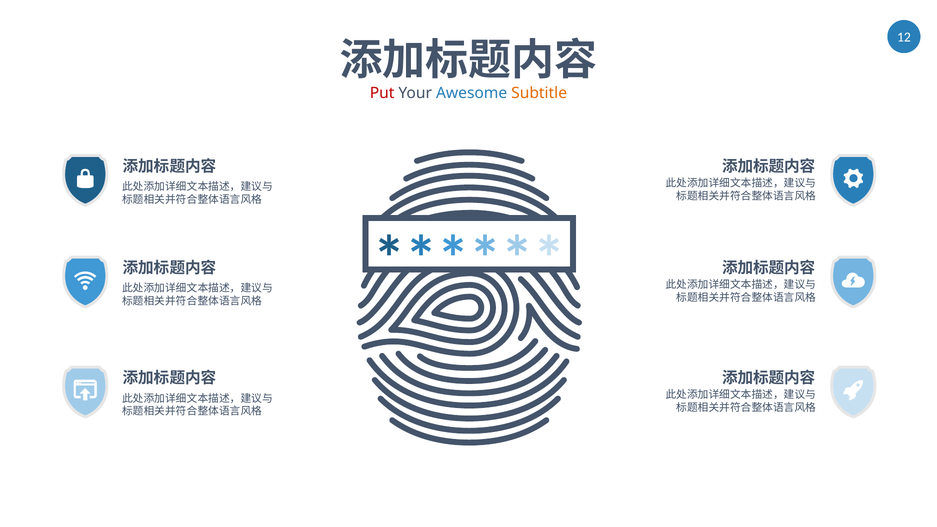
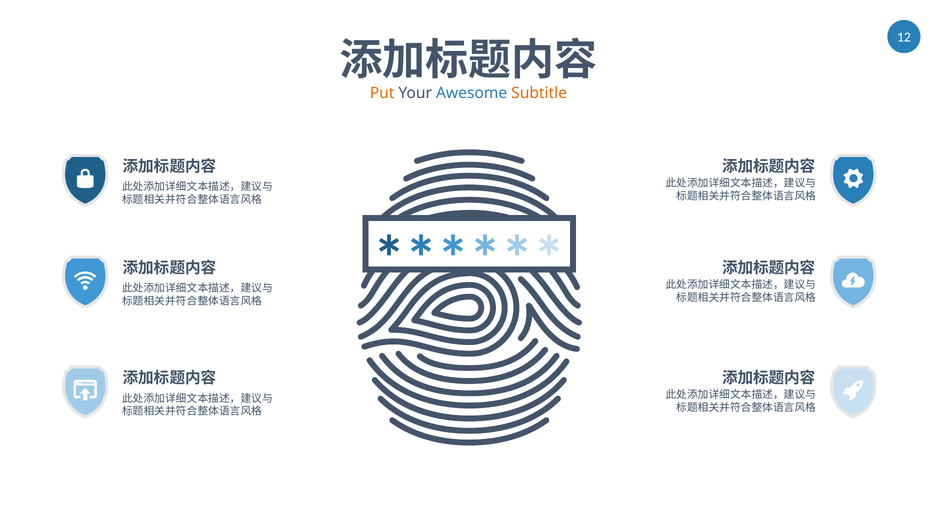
Put colour: red -> orange
